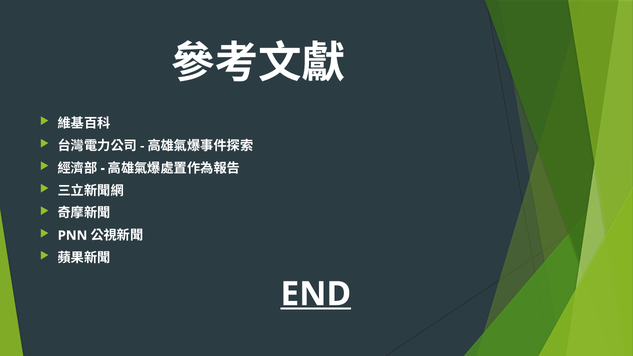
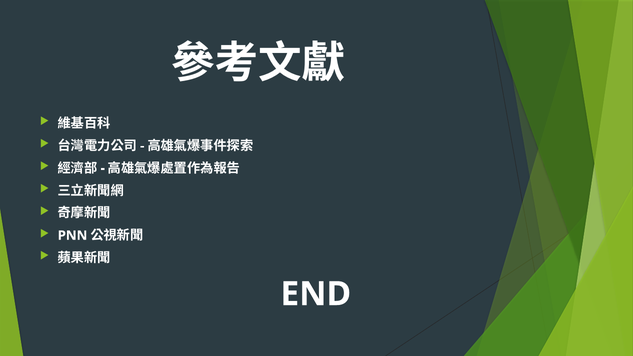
END underline: present -> none
